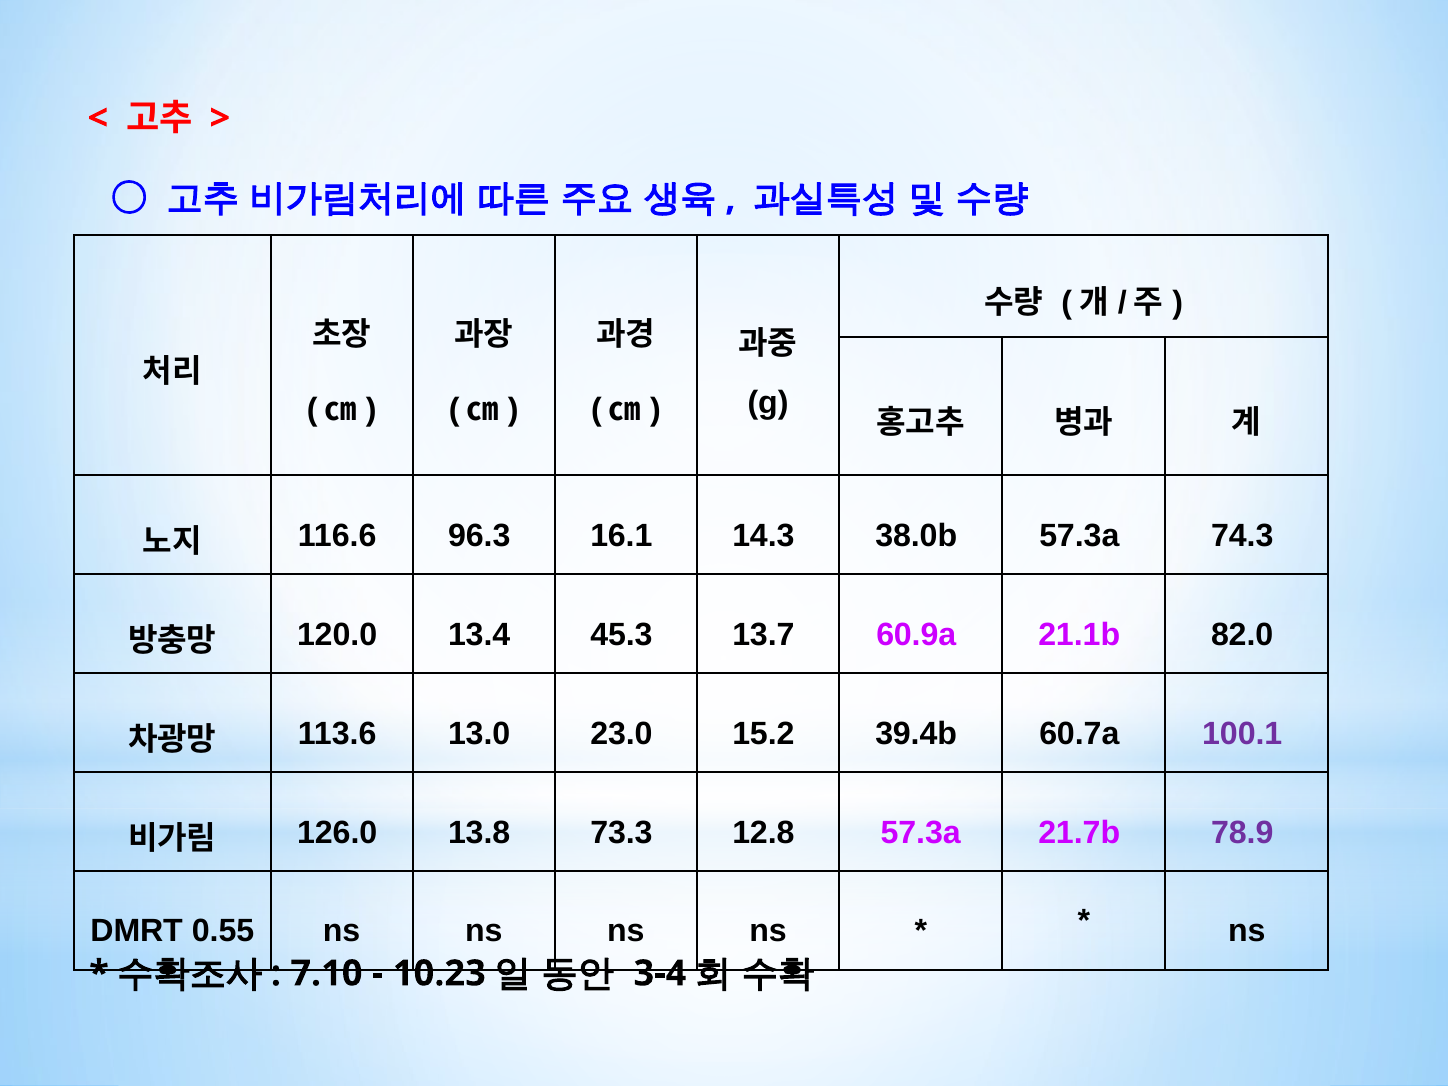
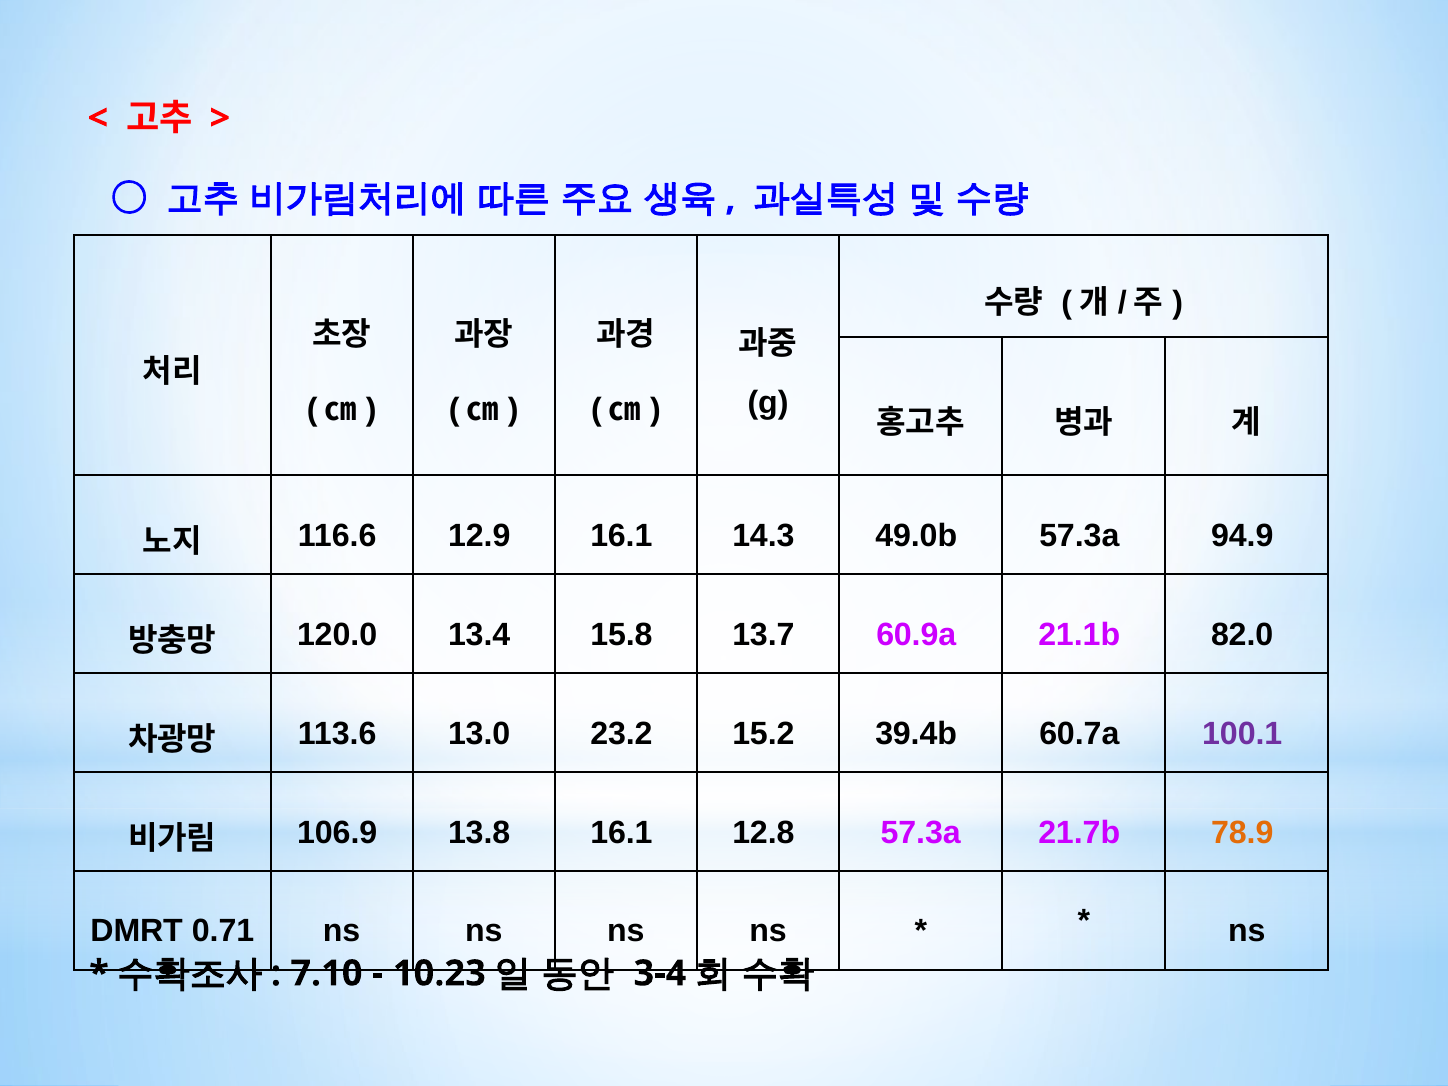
96.3: 96.3 -> 12.9
38.0b: 38.0b -> 49.0b
74.3: 74.3 -> 94.9
45.3: 45.3 -> 15.8
23.0: 23.0 -> 23.2
126.0: 126.0 -> 106.9
13.8 73.3: 73.3 -> 16.1
78.9 colour: purple -> orange
0.55: 0.55 -> 0.71
